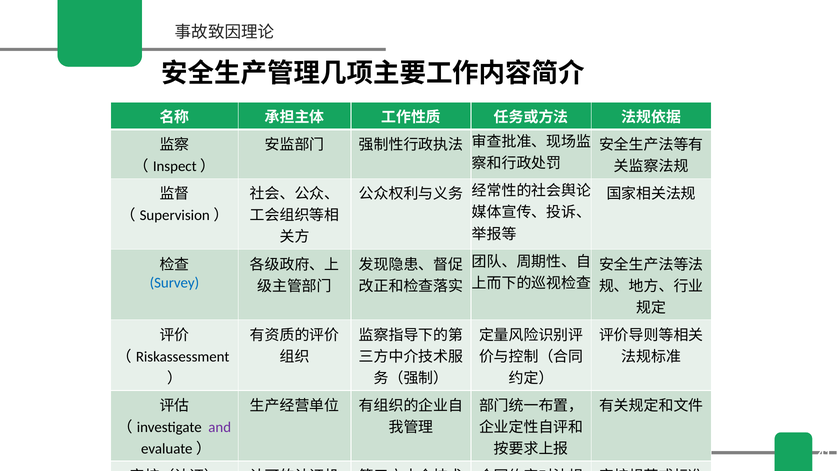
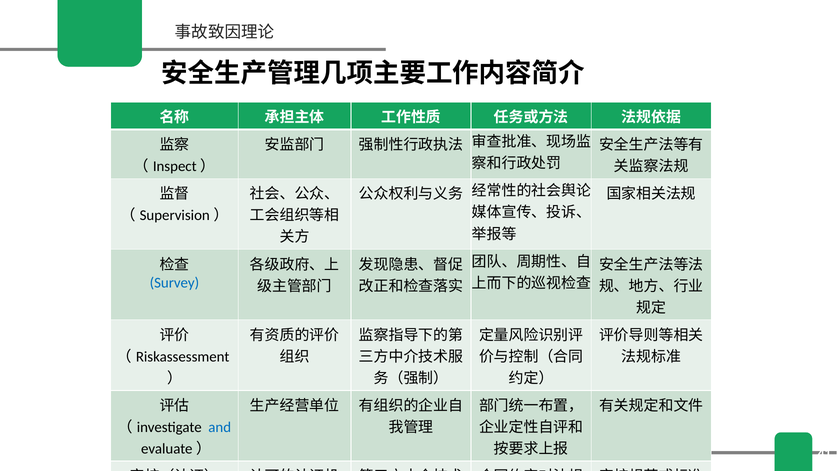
and colour: purple -> blue
